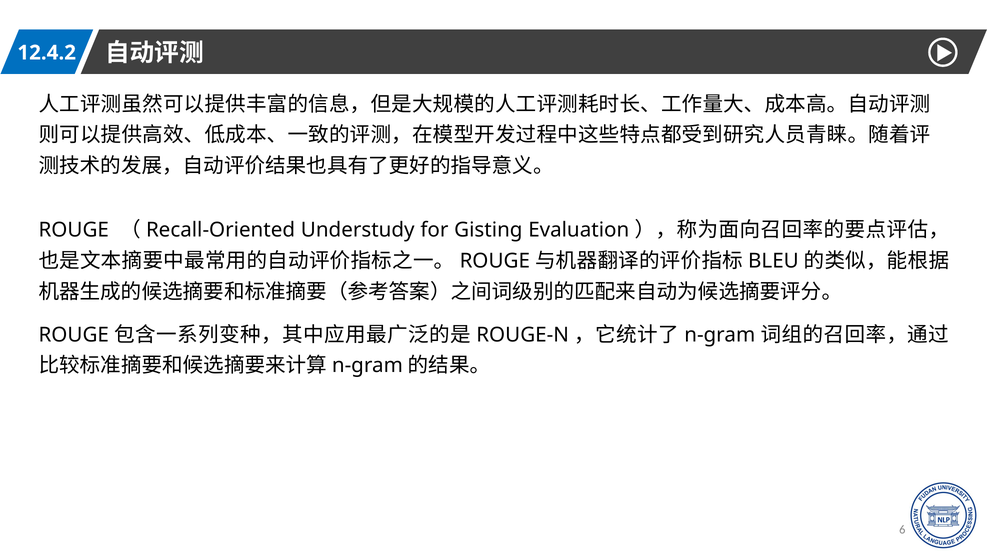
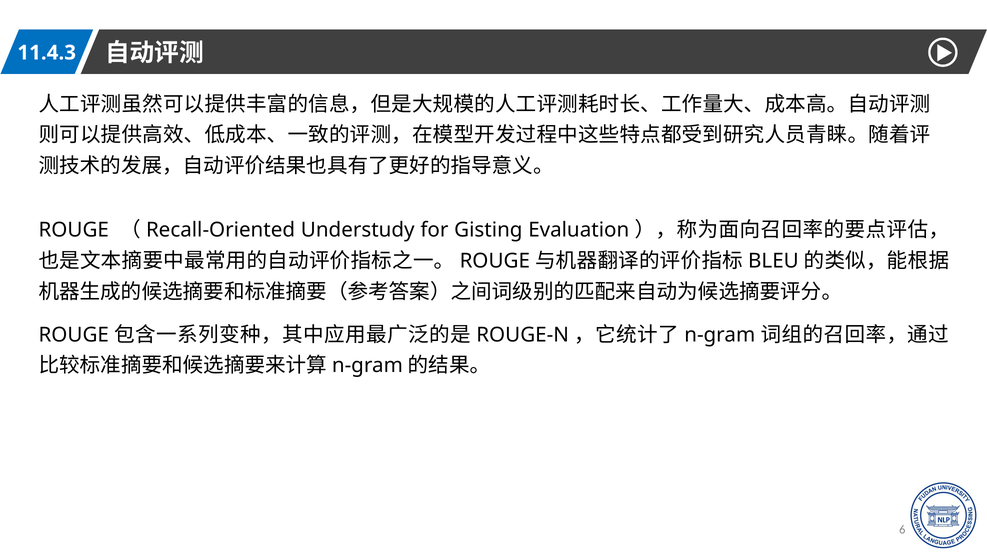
12.4.2: 12.4.2 -> 11.4.3
